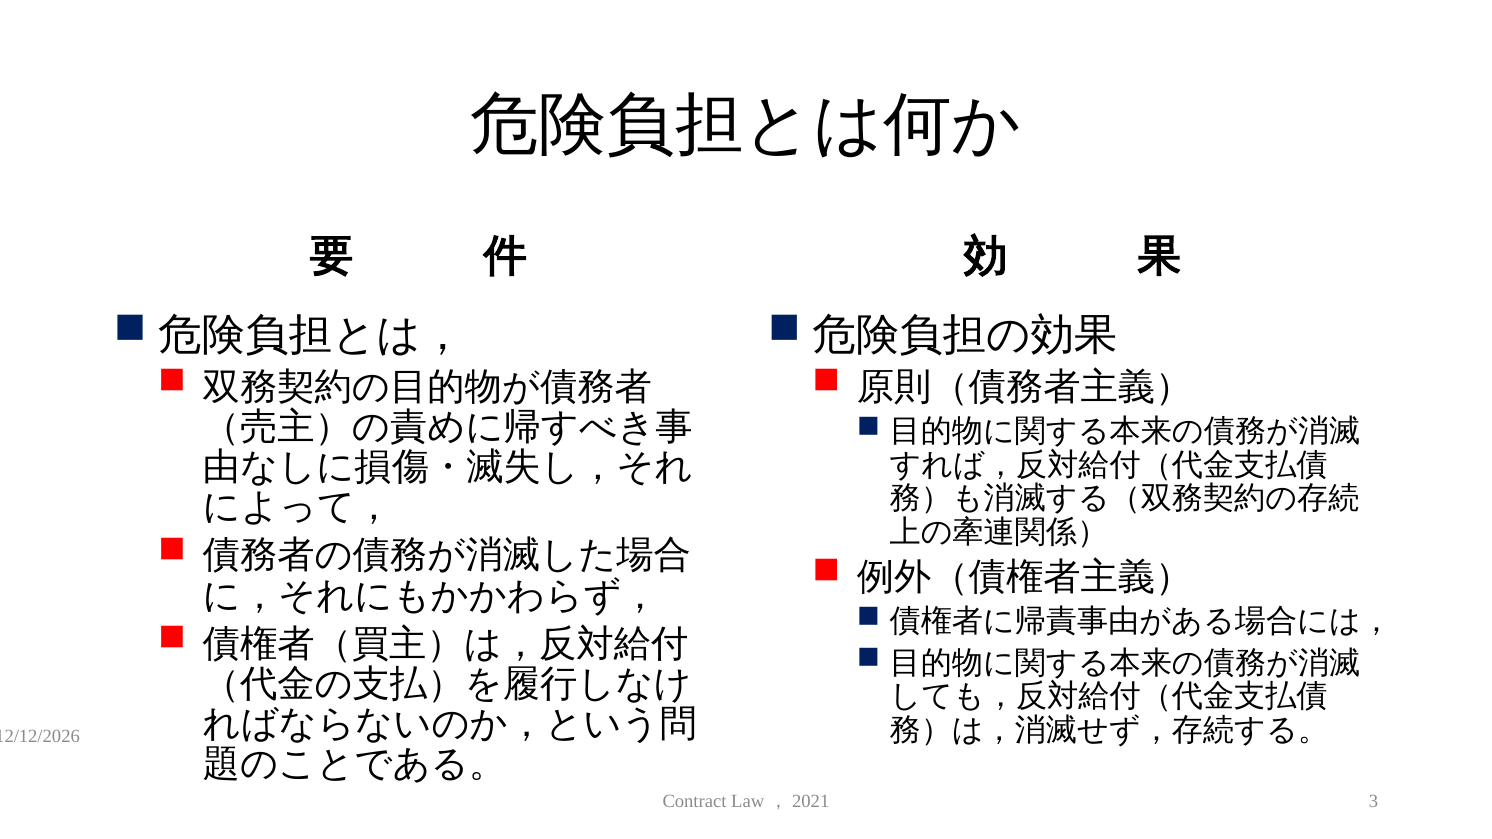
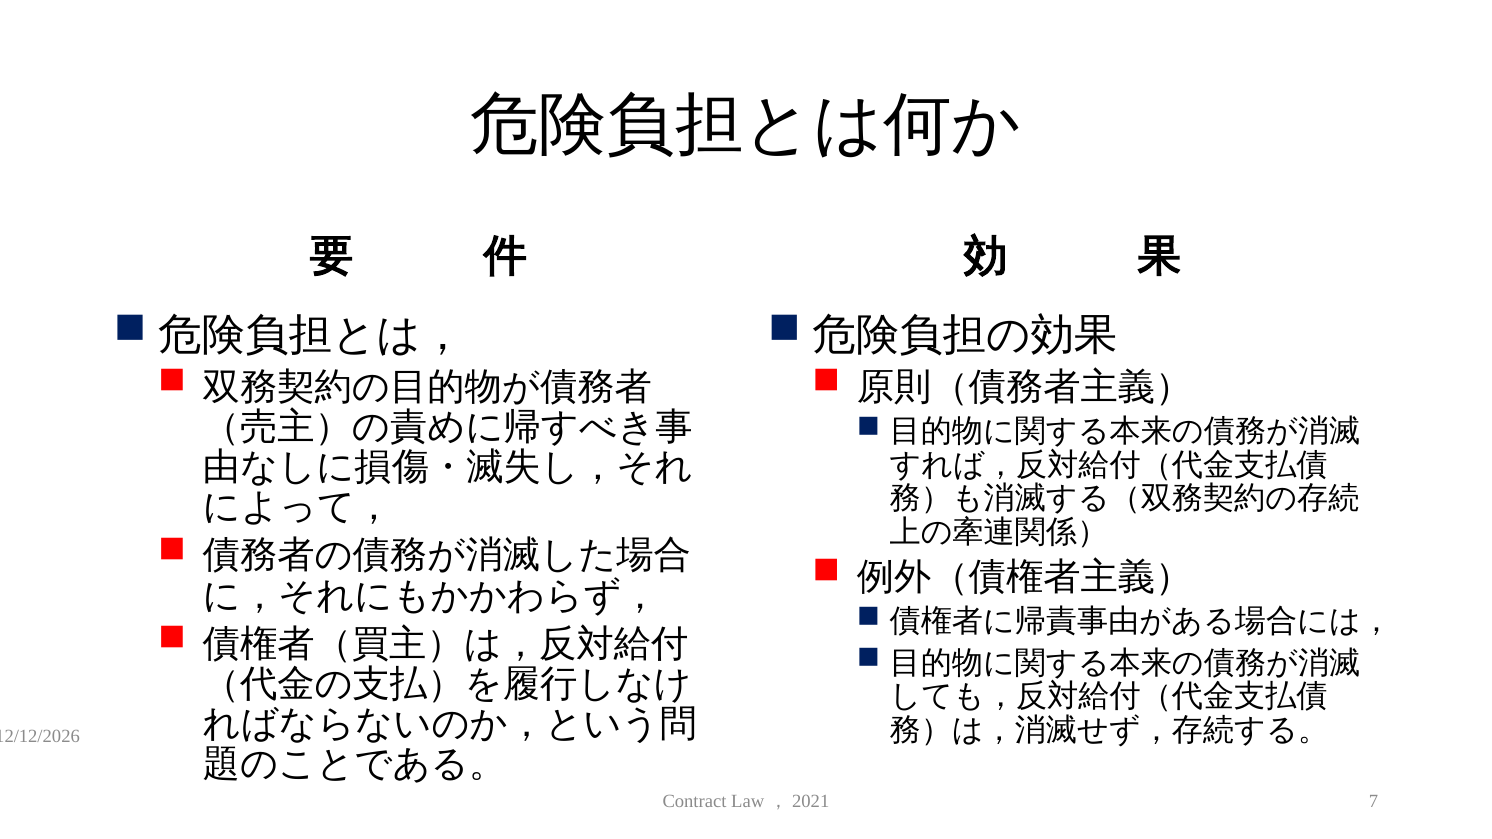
3: 3 -> 7
